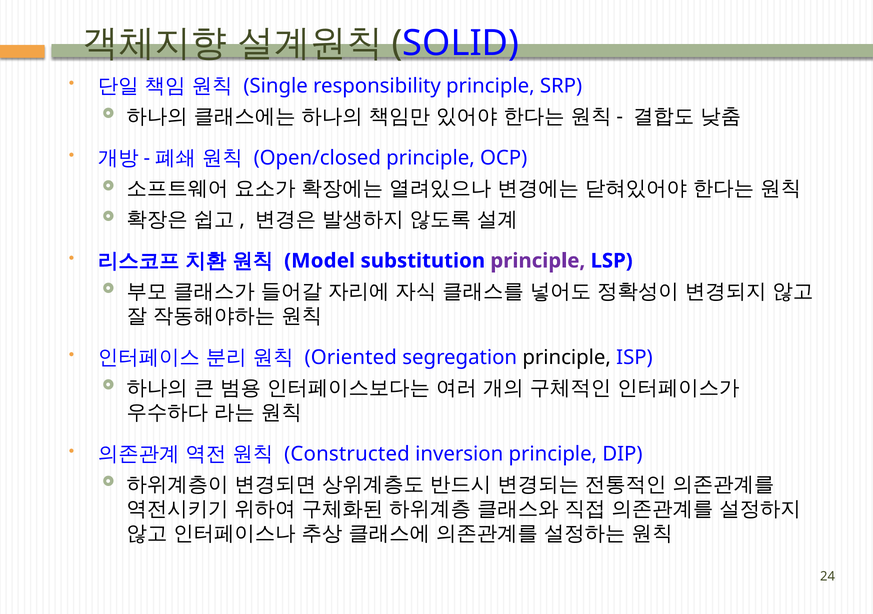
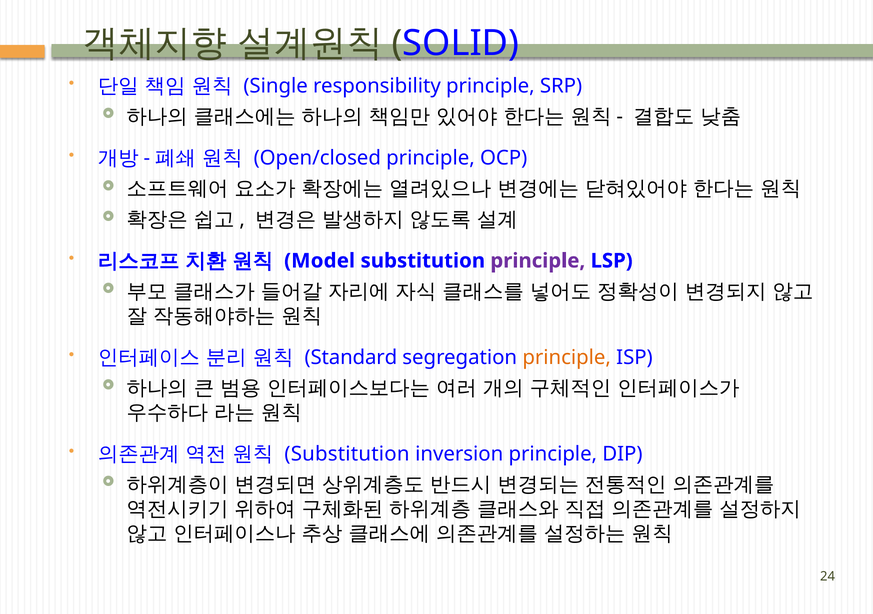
Oriented: Oriented -> Standard
principle at (567, 358) colour: black -> orange
Constructed at (347, 454): Constructed -> Substitution
